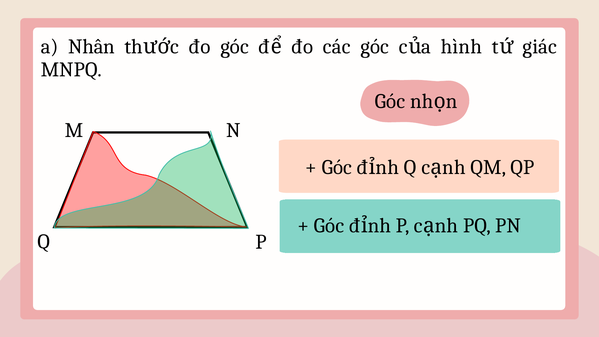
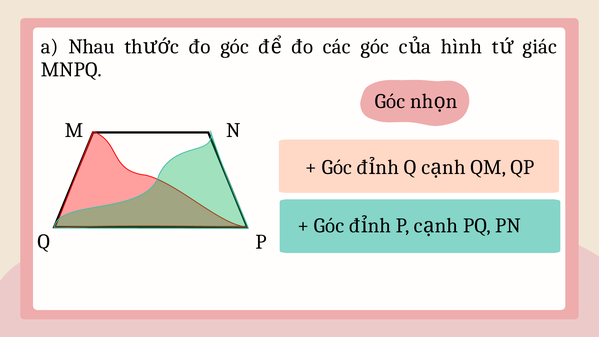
Nhân: Nhân -> Nhau
